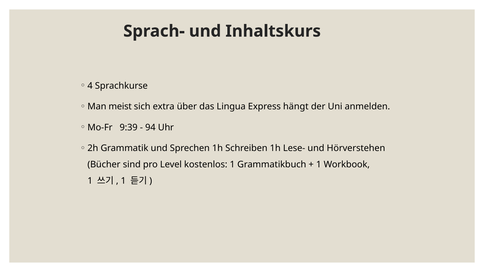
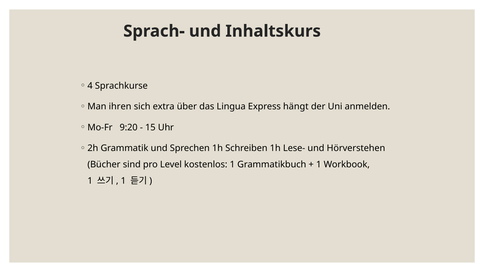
meist: meist -> ihren
9:39: 9:39 -> 9:20
94: 94 -> 15
